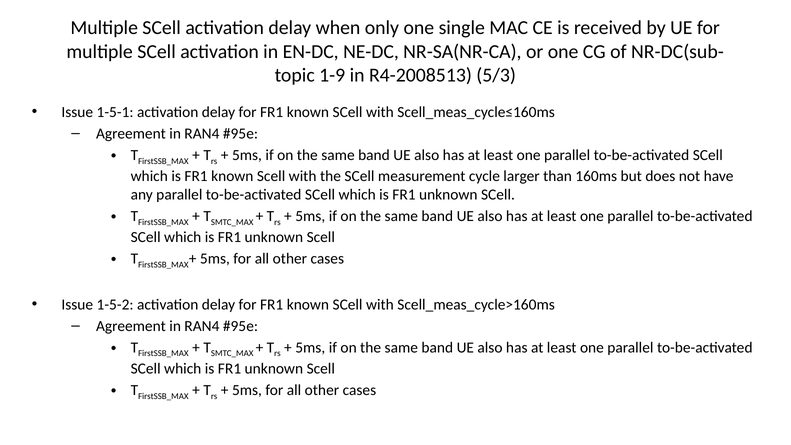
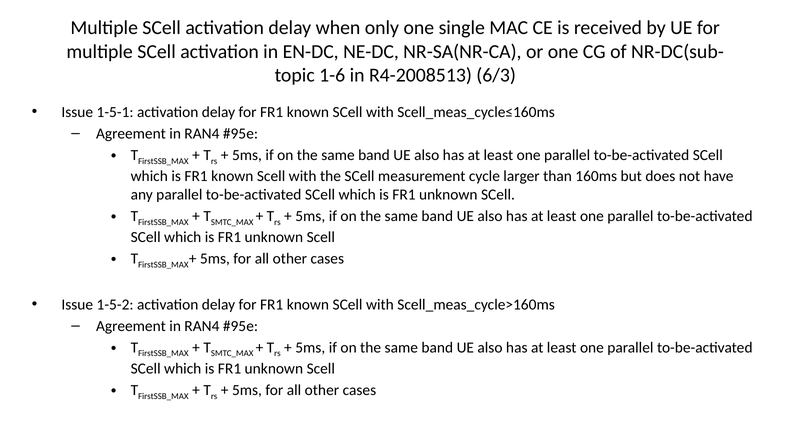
1-9: 1-9 -> 1-6
5/3: 5/3 -> 6/3
